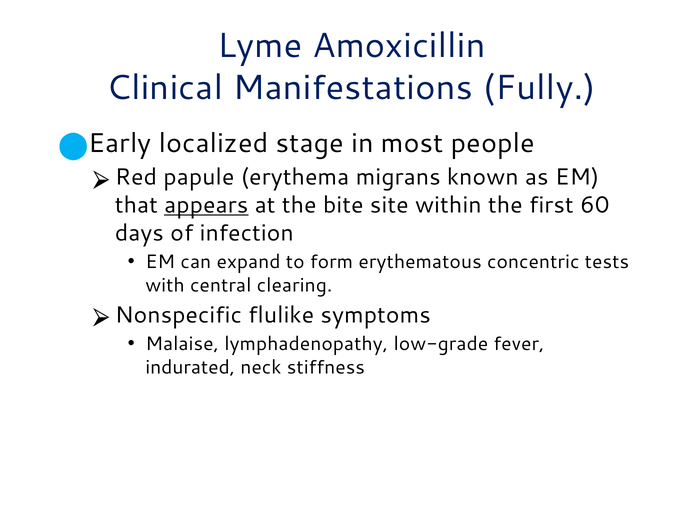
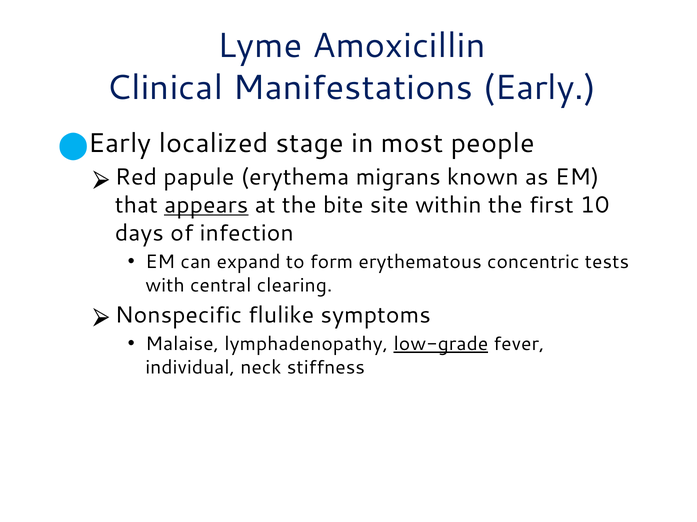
Fully: Fully -> Early
60: 60 -> 10
low-grade underline: none -> present
indurated: indurated -> individual
